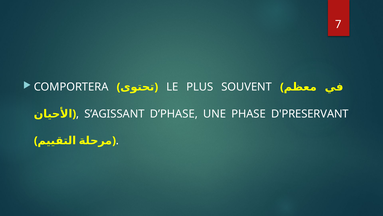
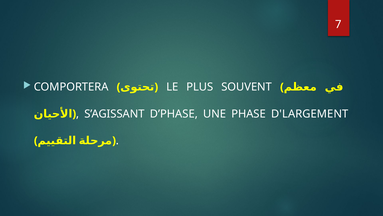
D'PRESERVANT: D'PRESERVANT -> D'LARGEMENT
